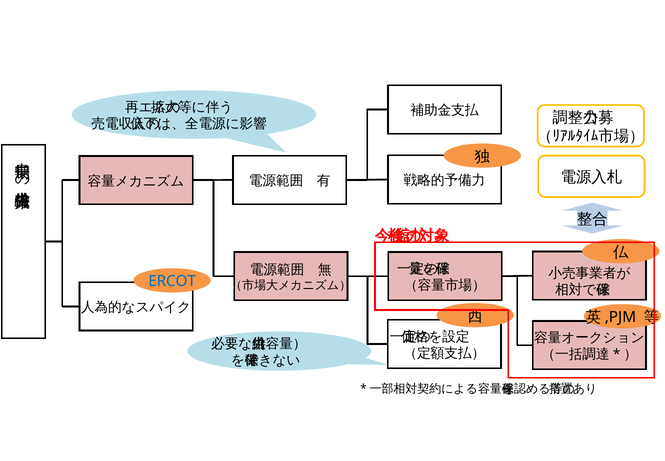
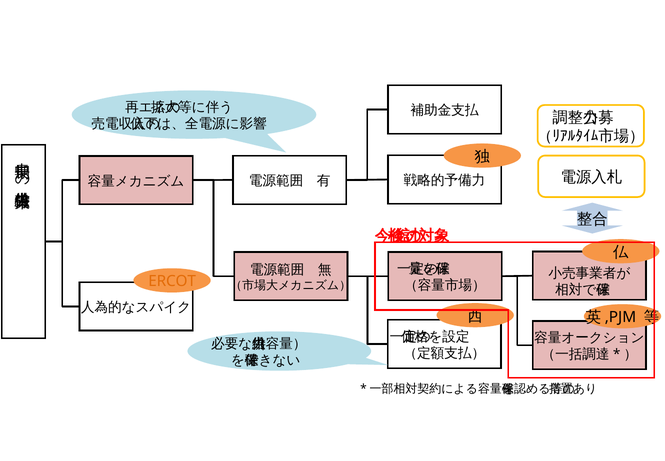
ERCOT colour: blue -> orange
